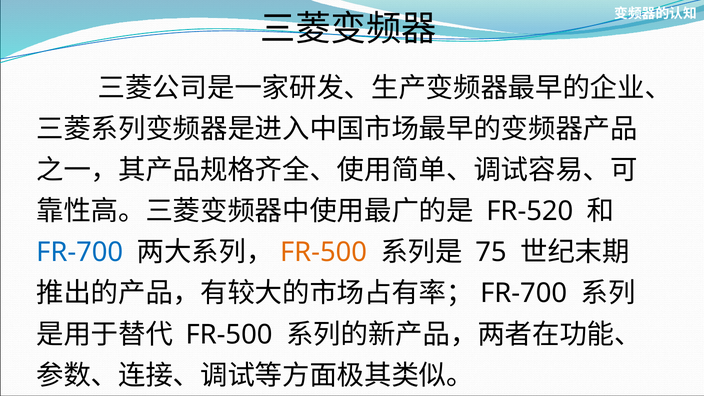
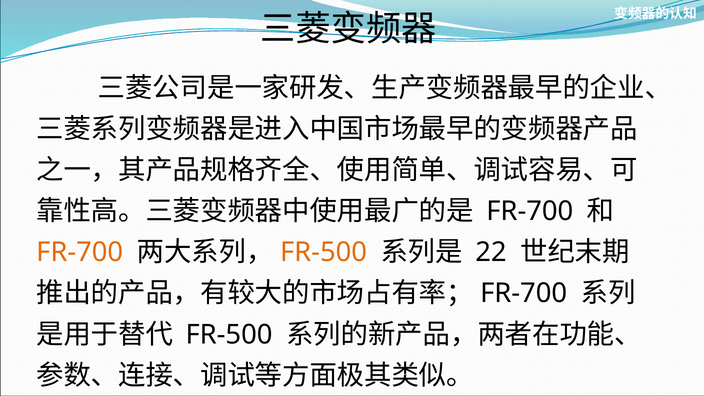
FR-520 at (530, 211): FR-520 -> FR-700
FR-700 at (80, 252) colour: blue -> orange
75: 75 -> 22
